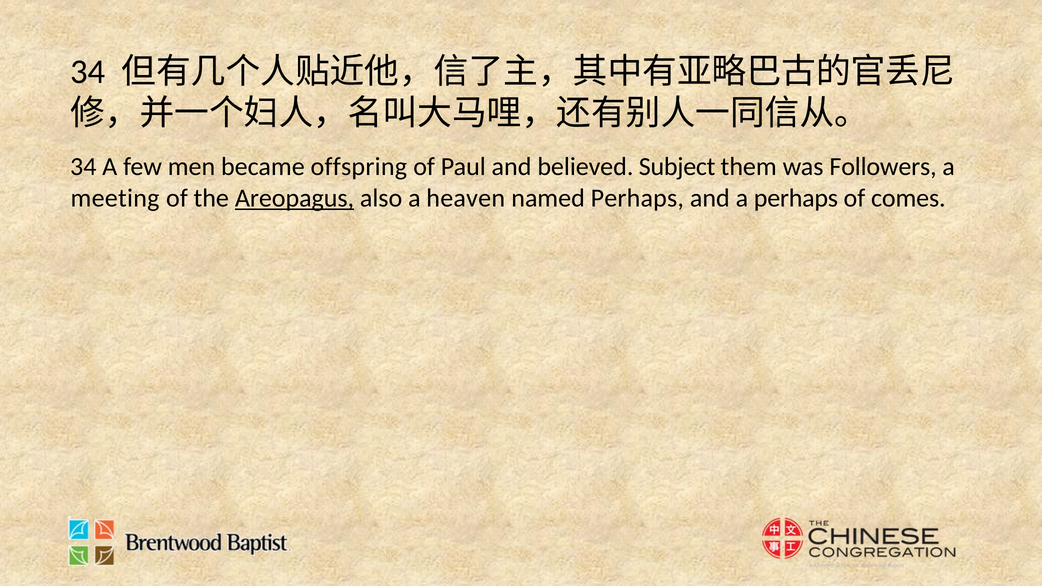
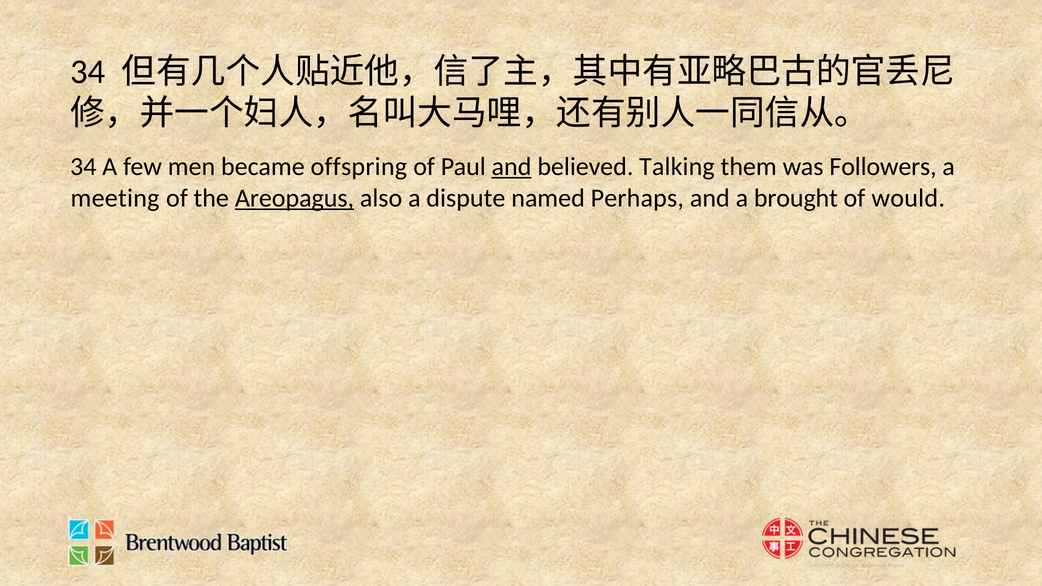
and at (512, 167) underline: none -> present
Subject: Subject -> Talking
heaven: heaven -> dispute
a perhaps: perhaps -> brought
comes: comes -> would
